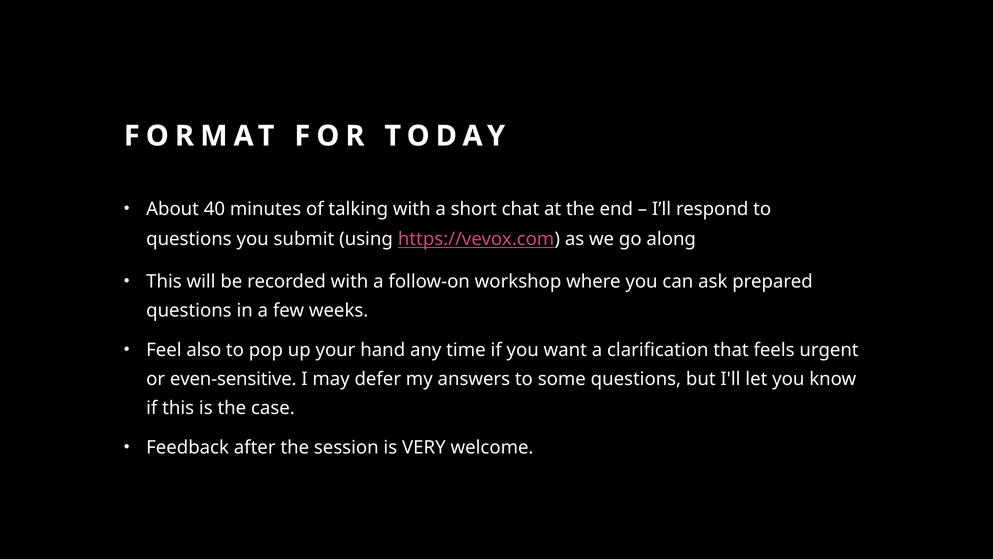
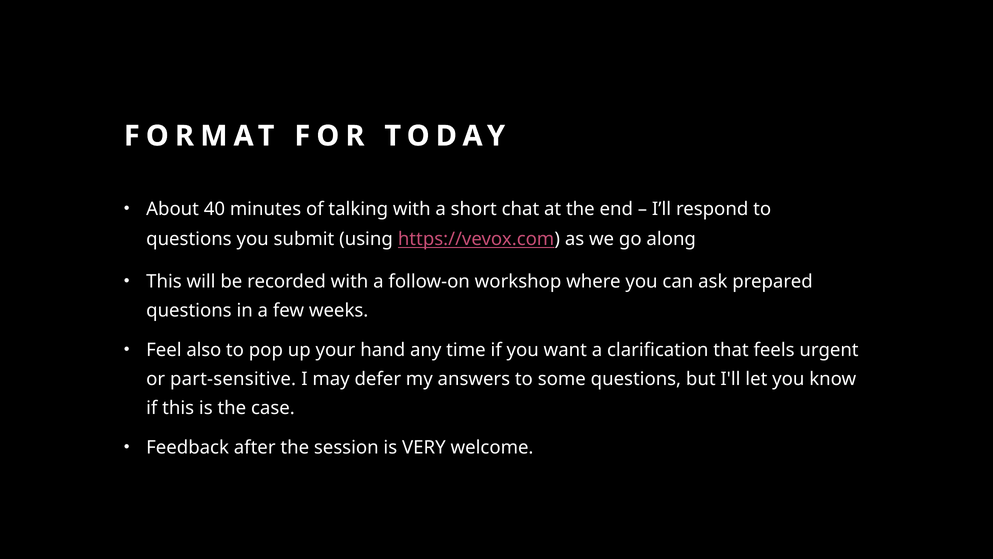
even-sensitive: even-sensitive -> part-sensitive
